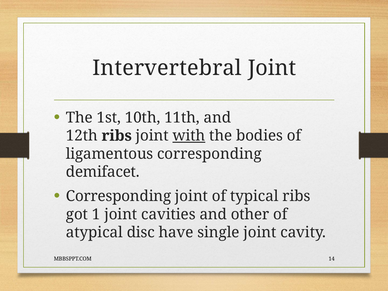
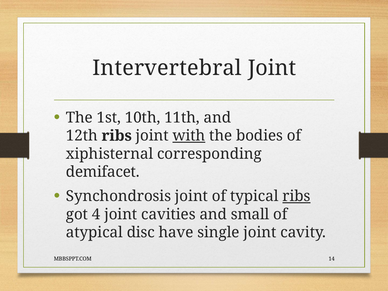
ligamentous: ligamentous -> xiphisternal
Corresponding at (119, 196): Corresponding -> Synchondrosis
ribs at (296, 196) underline: none -> present
1: 1 -> 4
other: other -> small
